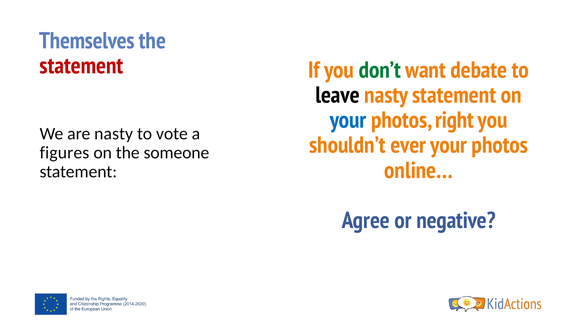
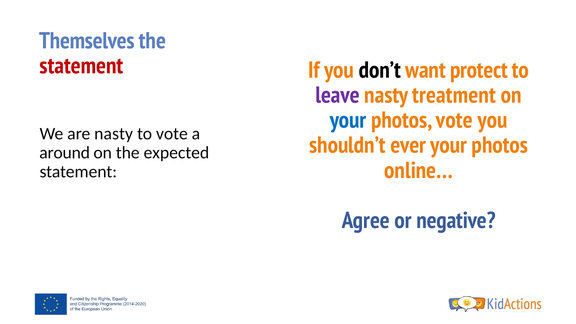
don’t colour: green -> black
debate: debate -> protect
leave colour: black -> purple
nasty statement: statement -> treatment
photos right: right -> vote
figures: figures -> around
someone: someone -> expected
